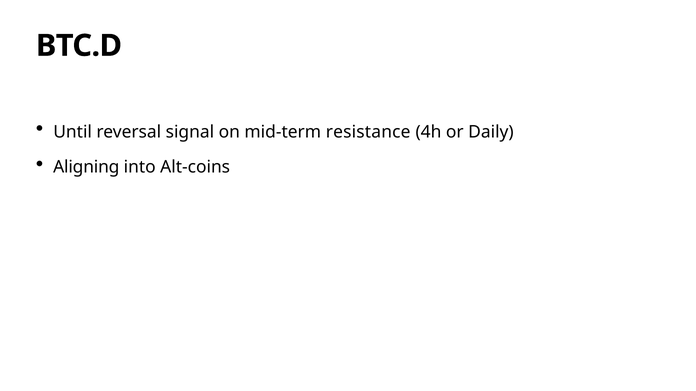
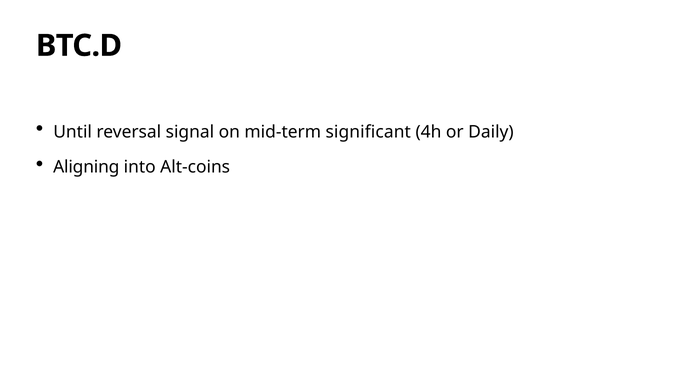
resistance: resistance -> significant
